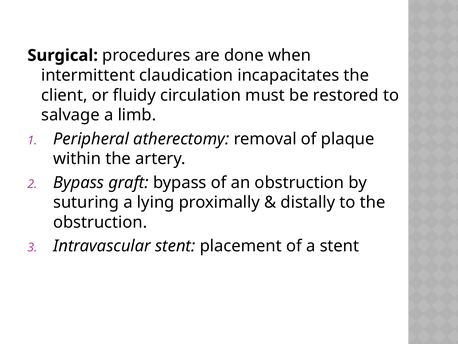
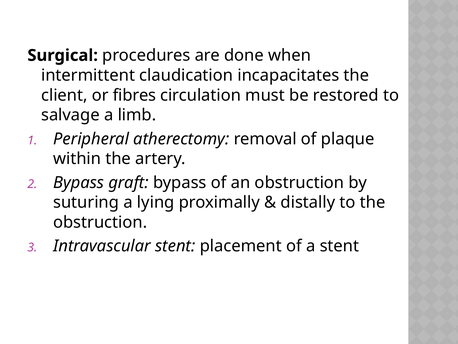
fluidy: fluidy -> fibres
